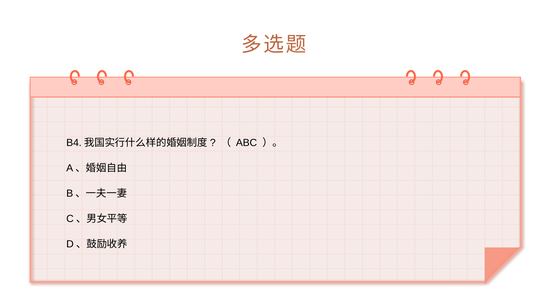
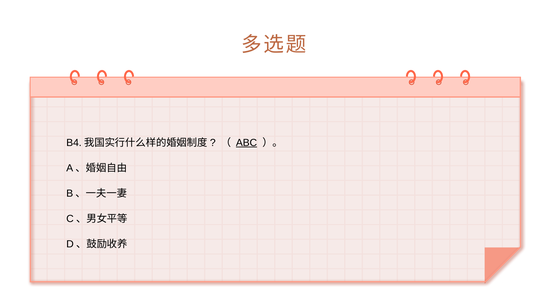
ABC underline: none -> present
